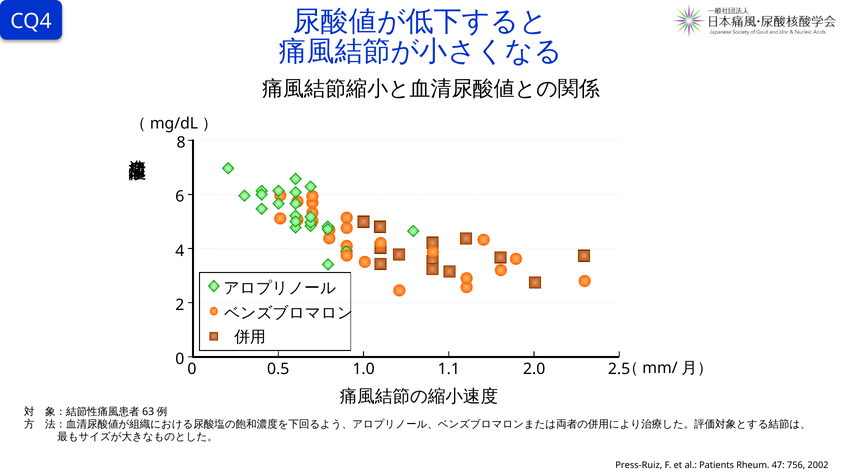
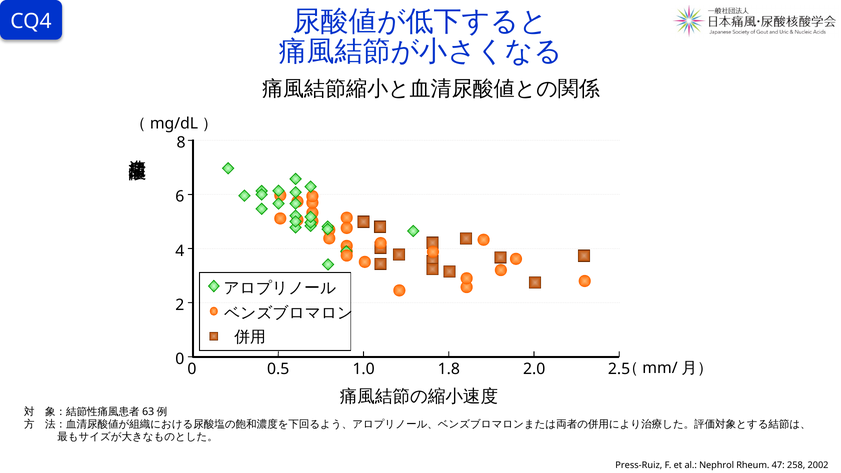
1.1: 1.1 -> 1.8
Patients: Patients -> Nephrol
756: 756 -> 258
